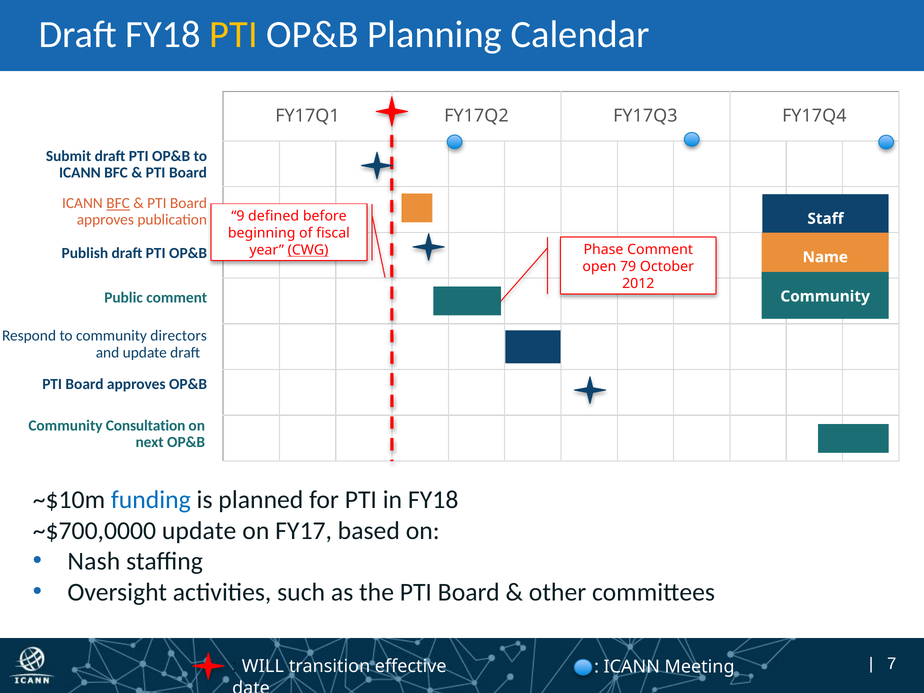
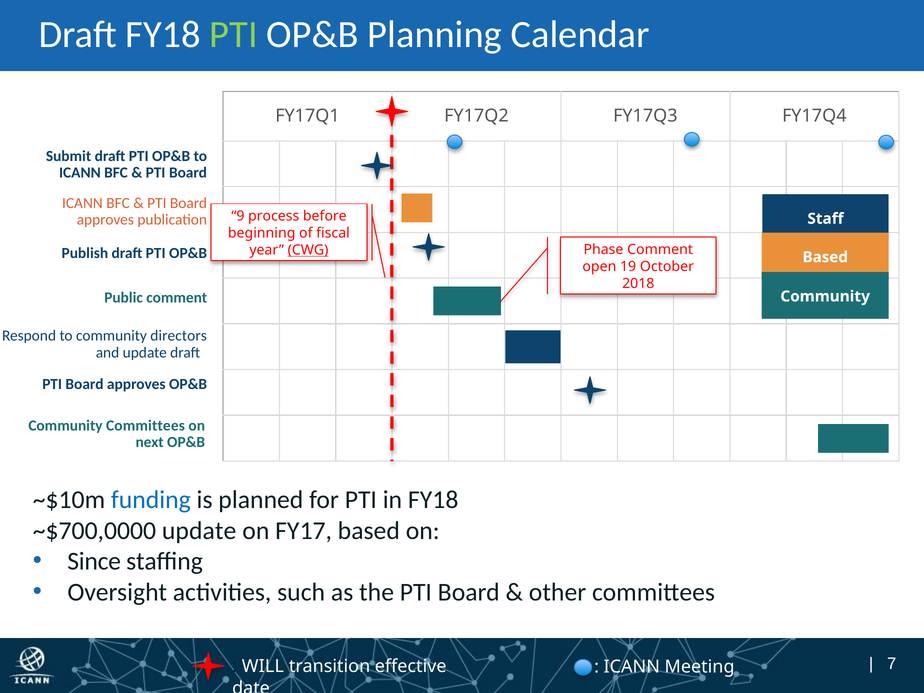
PTI at (234, 34) colour: yellow -> light green
BFC at (118, 203) underline: present -> none
defined: defined -> process
Name at (825, 257): Name -> Based
79: 79 -> 19
2012: 2012 -> 2018
Community Consultation: Consultation -> Committees
Nash: Nash -> Since
